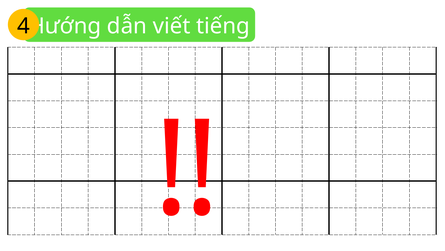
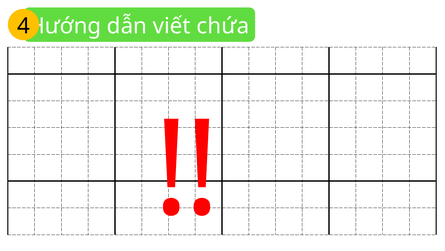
tiếng: tiếng -> chứa
